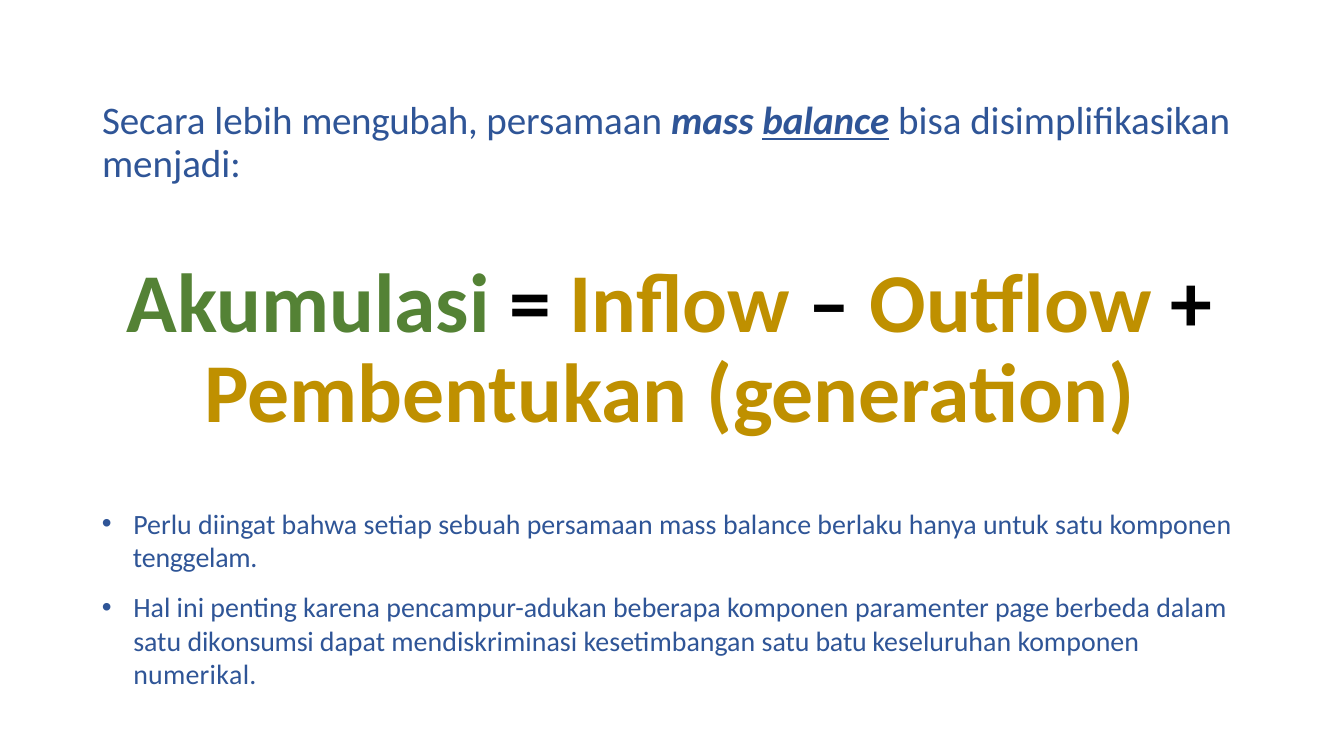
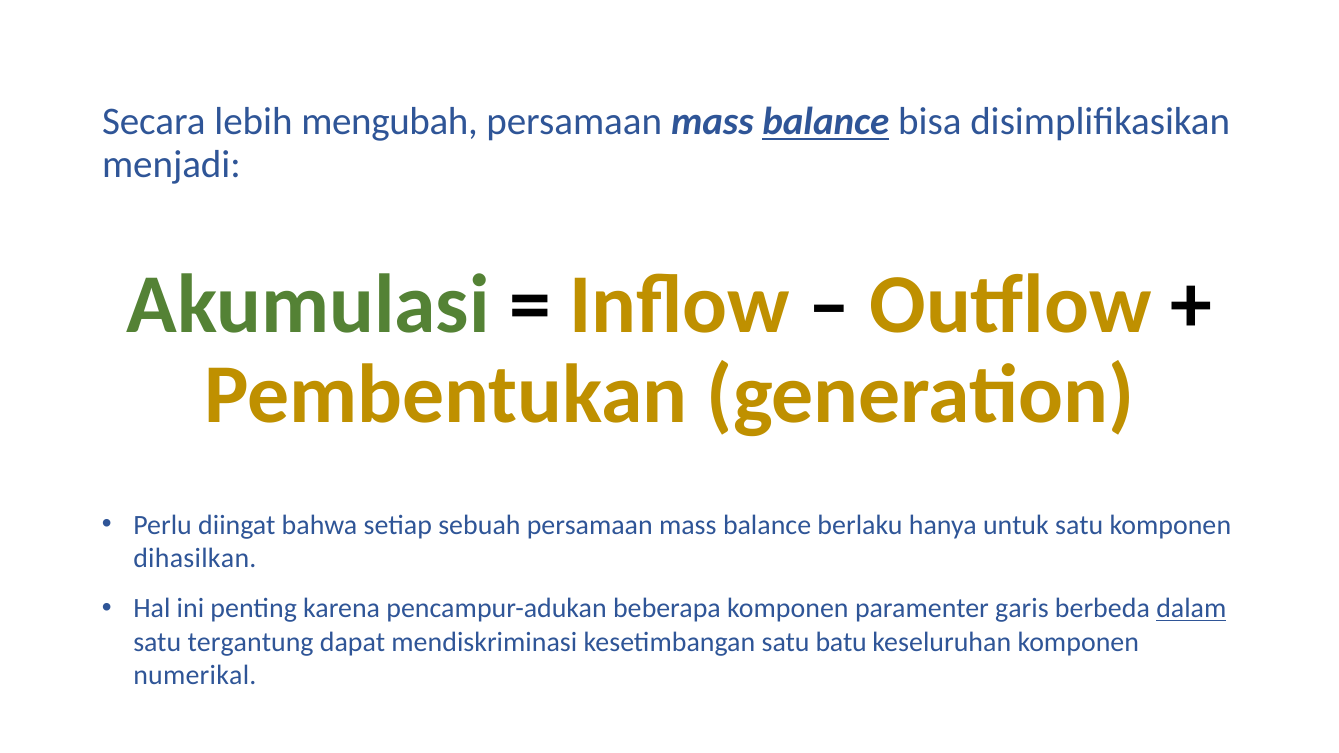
tenggelam: tenggelam -> dihasilkan
page: page -> garis
dalam underline: none -> present
dikonsumsi: dikonsumsi -> tergantung
